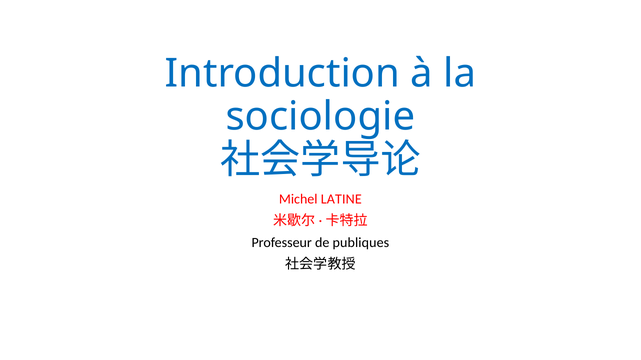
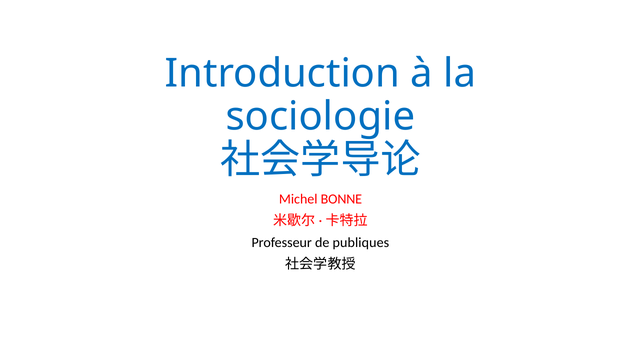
LATINE: LATINE -> BONNE
